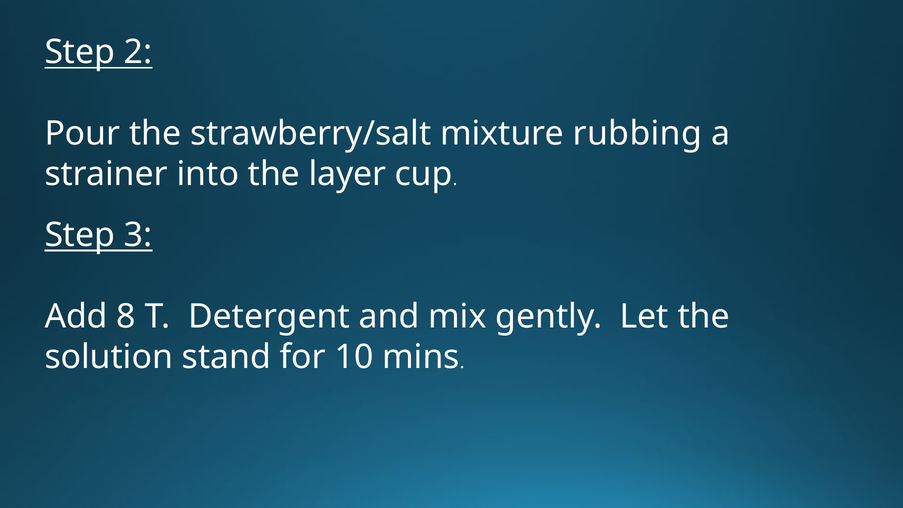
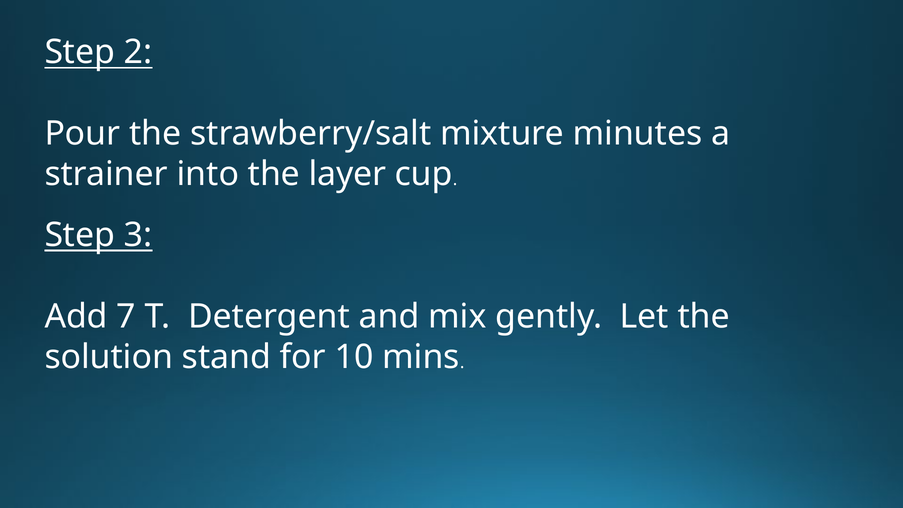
rubbing: rubbing -> minutes
8: 8 -> 7
